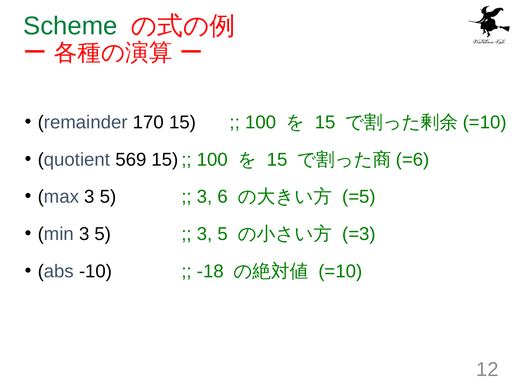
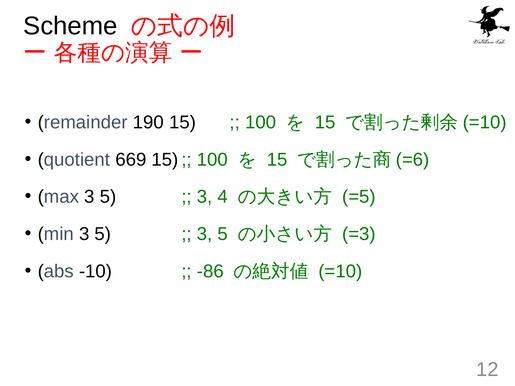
Scheme colour: green -> black
170: 170 -> 190
569: 569 -> 669
6: 6 -> 4
-18: -18 -> -86
